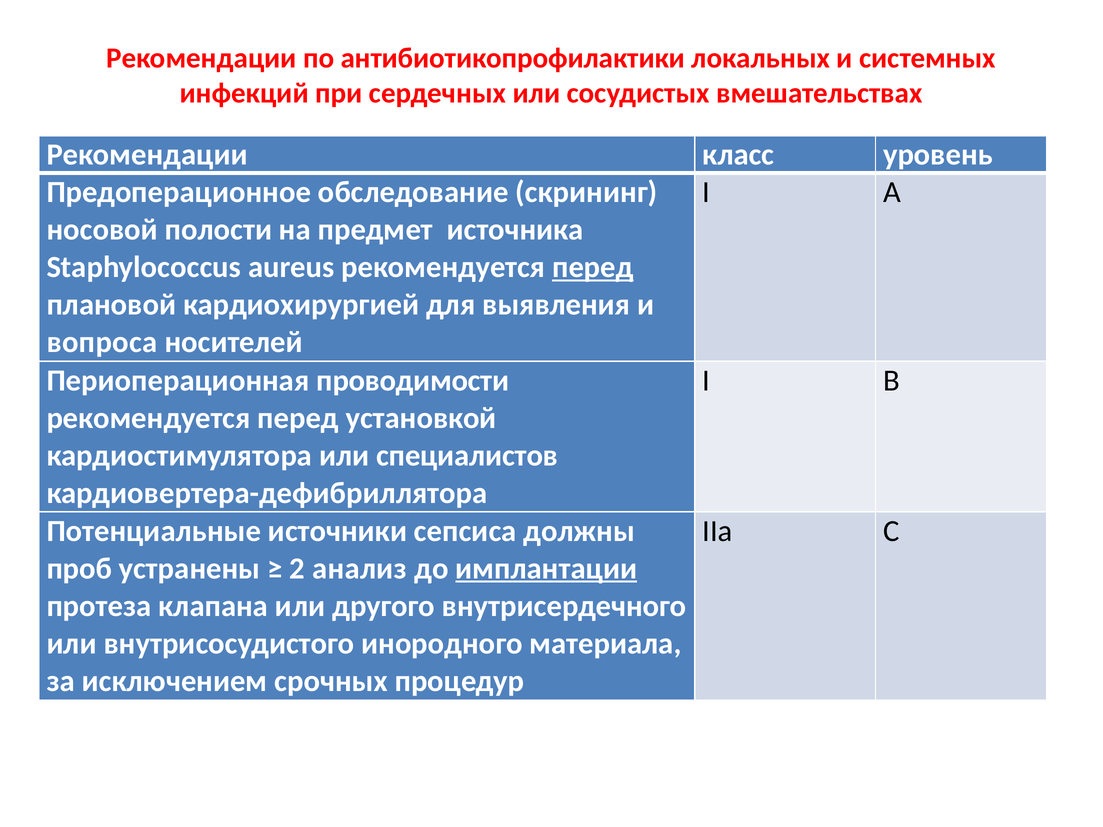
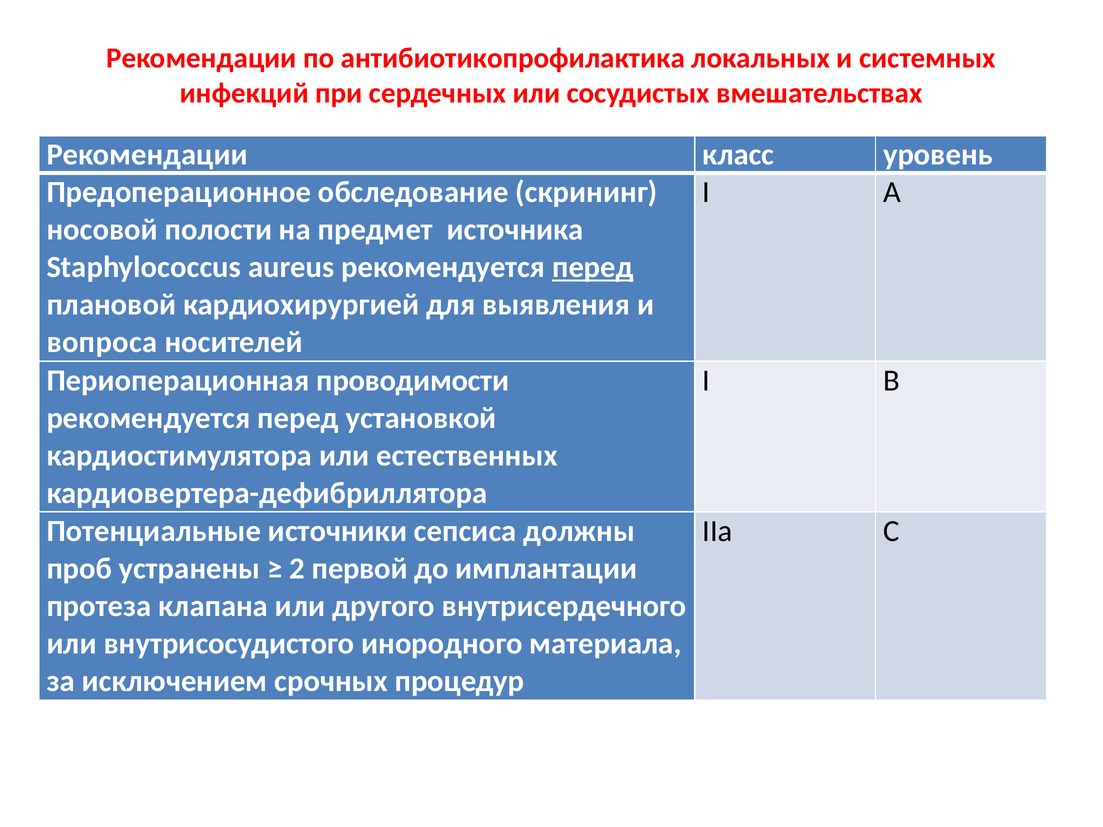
антибиотикопрофилактики: антибиотикопрофилактики -> антибиотикопрофилактика
специалистов: специалистов -> естественных
анализ: анализ -> первой
имплантации underline: present -> none
